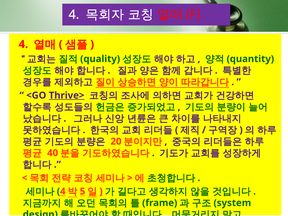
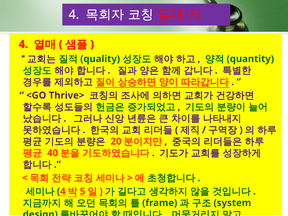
Thrive> underline: present -> none
